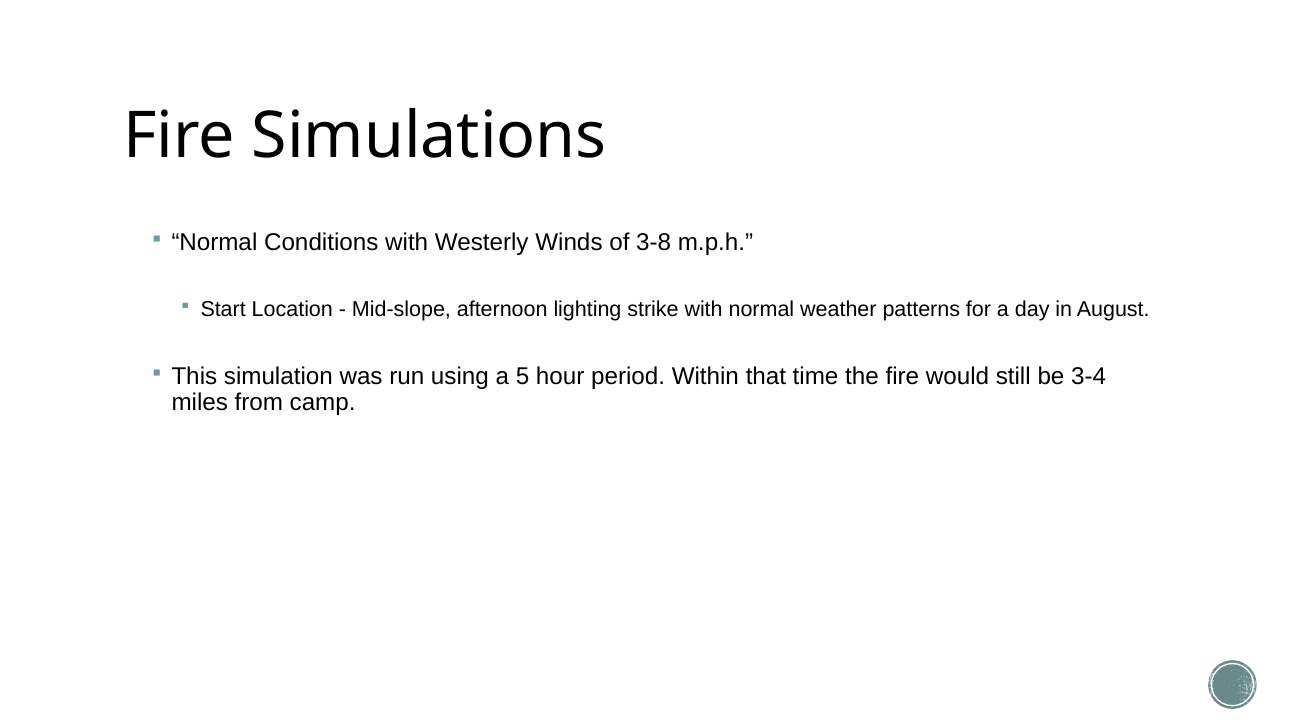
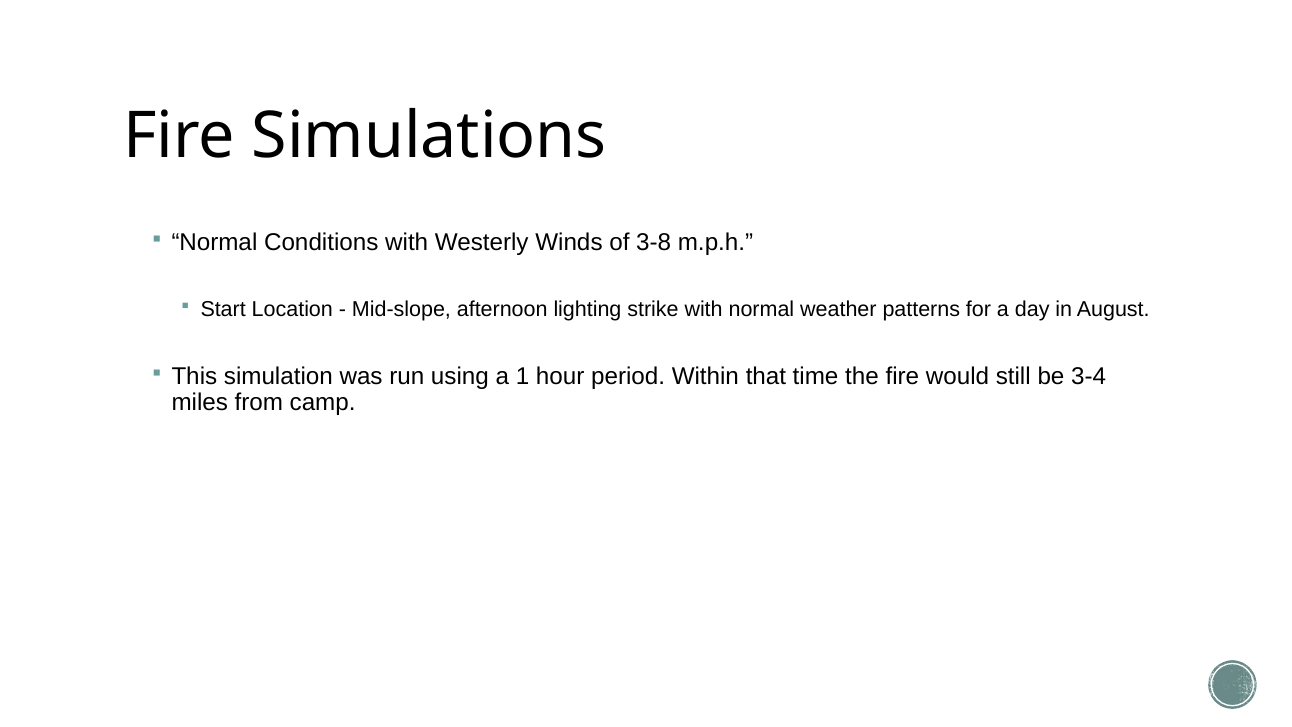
5: 5 -> 1
